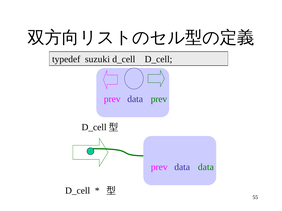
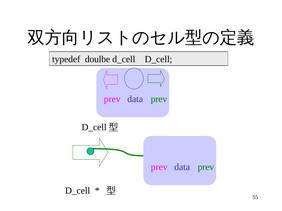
suzuki: suzuki -> doulbe
data at (206, 167): data -> prev
